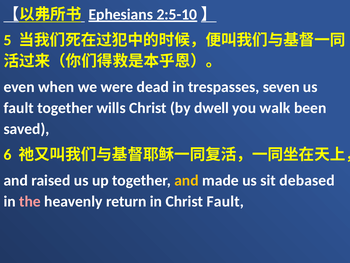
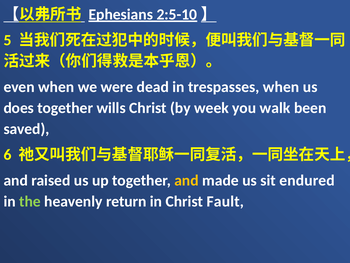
trespasses seven: seven -> when
fault at (19, 108): fault -> does
dwell: dwell -> week
debased: debased -> endured
the colour: pink -> light green
